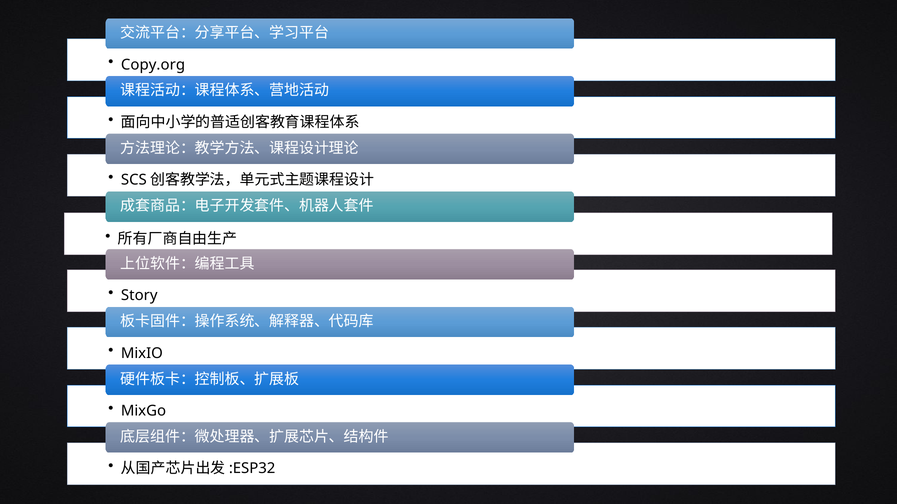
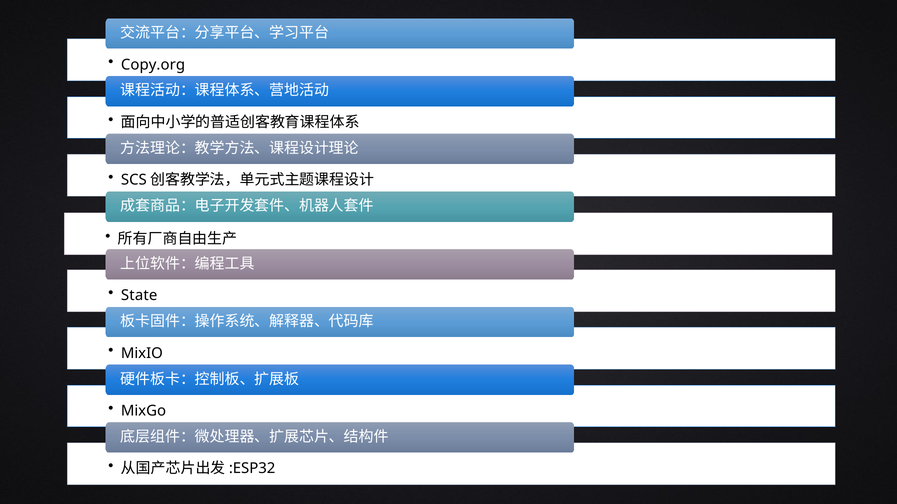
Story: Story -> State
